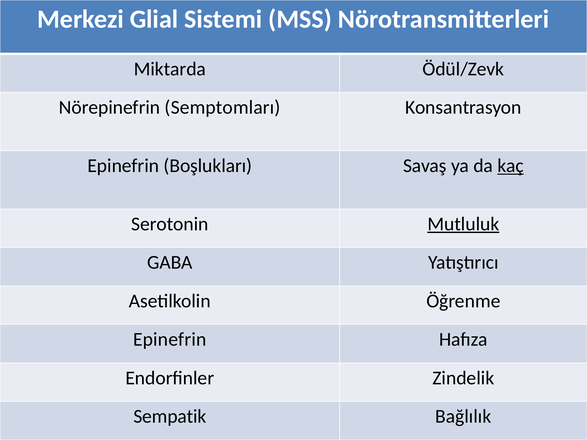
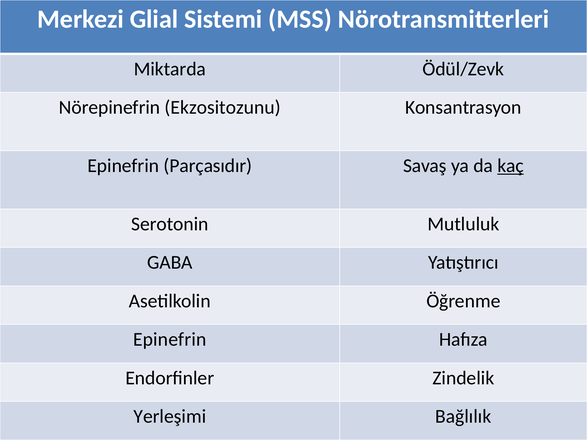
Semptomları: Semptomları -> Ekzositozunu
Boşlukları: Boşlukları -> Parçasıdır
Mutluluk underline: present -> none
Sempatik: Sempatik -> Yerleşimi
